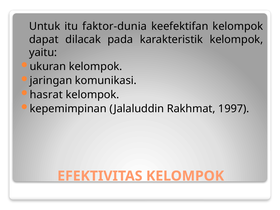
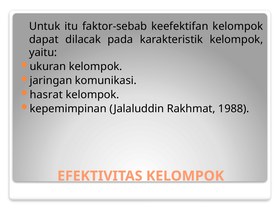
faktor-dunia: faktor-dunia -> faktor-sebab
1997: 1997 -> 1988
